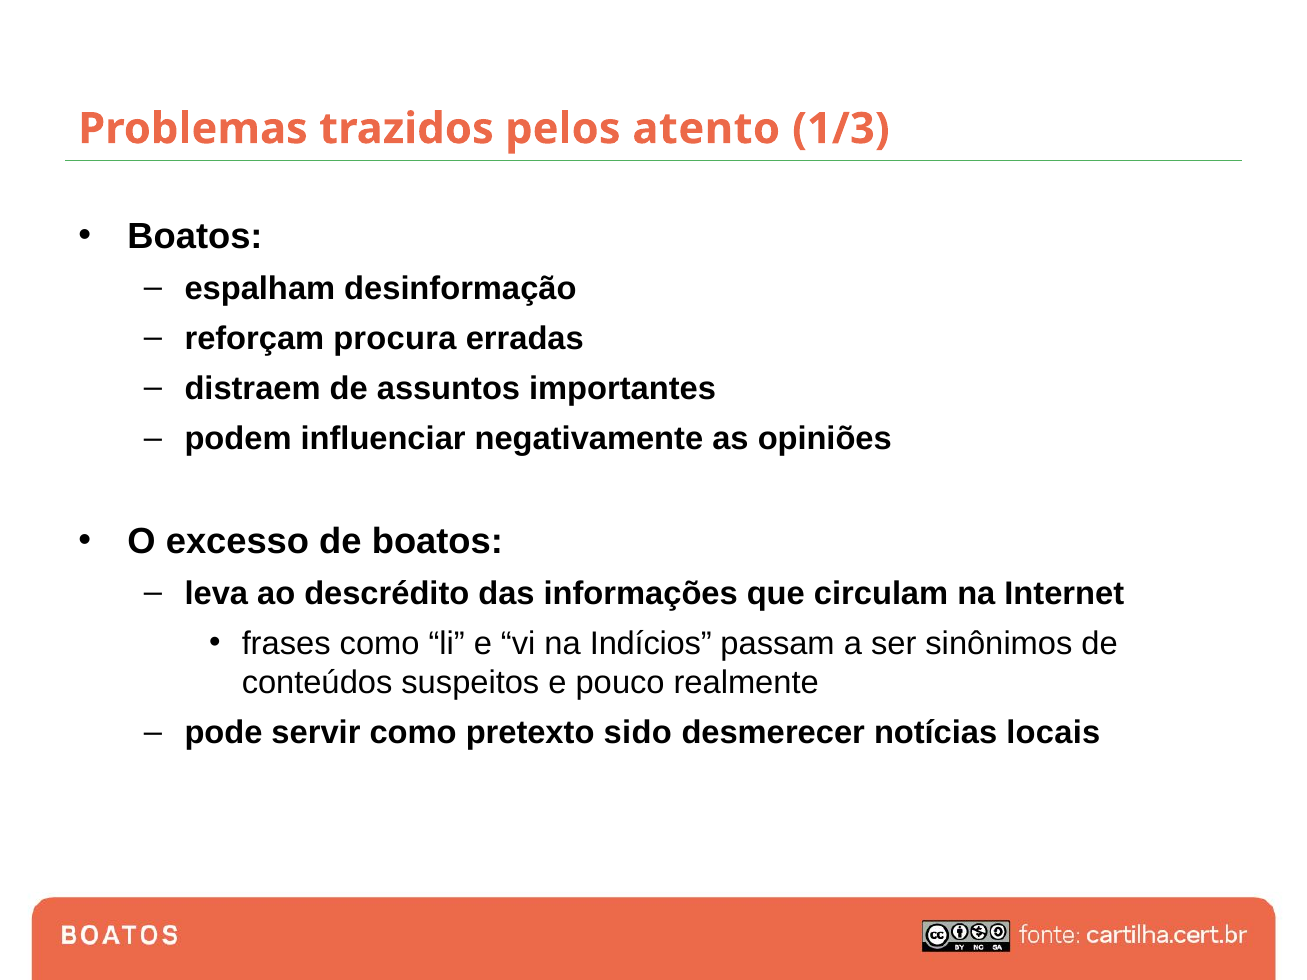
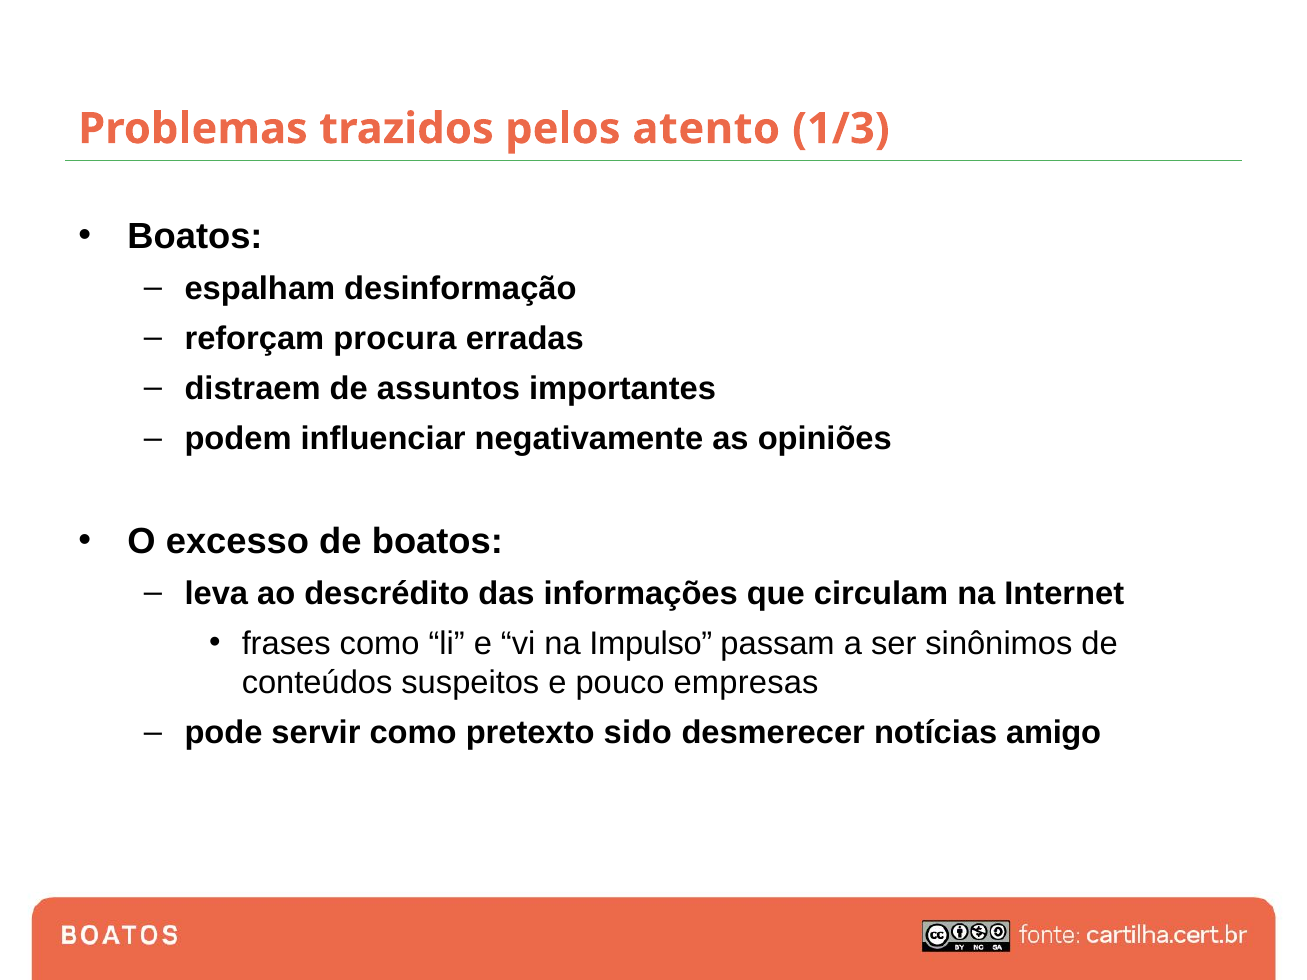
Indícios: Indícios -> Impulso
realmente: realmente -> empresas
locais: locais -> amigo
